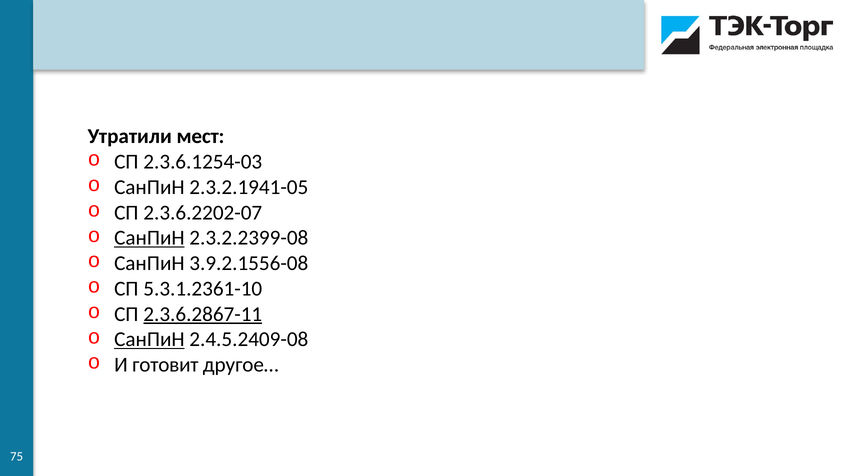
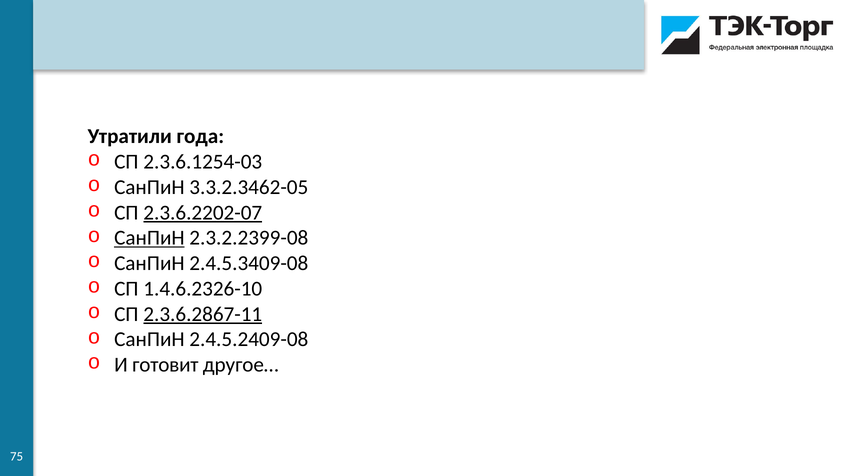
мест: мест -> года
2.3.2.1941-05: 2.3.2.1941-05 -> 3.3.2.3462-05
2.3.6.2202-07 underline: none -> present
3.9.2.1556-08: 3.9.2.1556-08 -> 2.4.5.3409-08
5.3.1.2361-10: 5.3.1.2361-10 -> 1.4.6.2326-10
СанПиН at (149, 340) underline: present -> none
